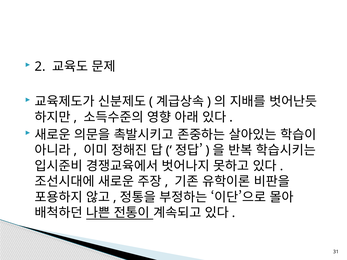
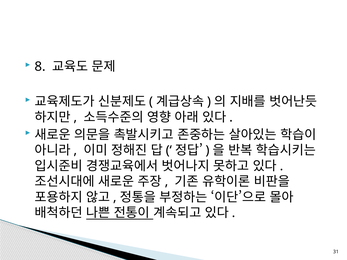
2: 2 -> 8
